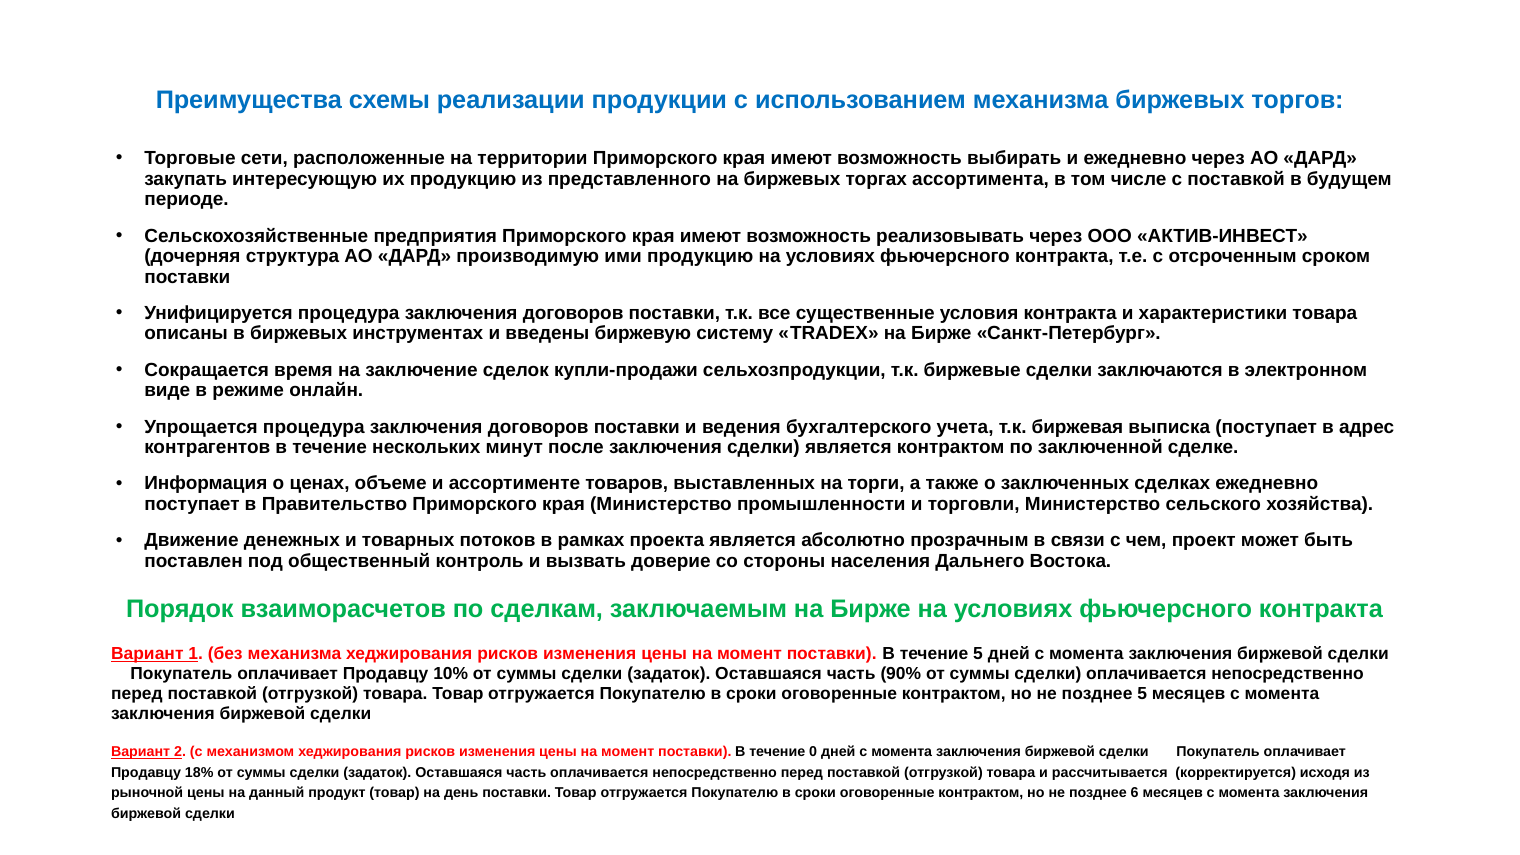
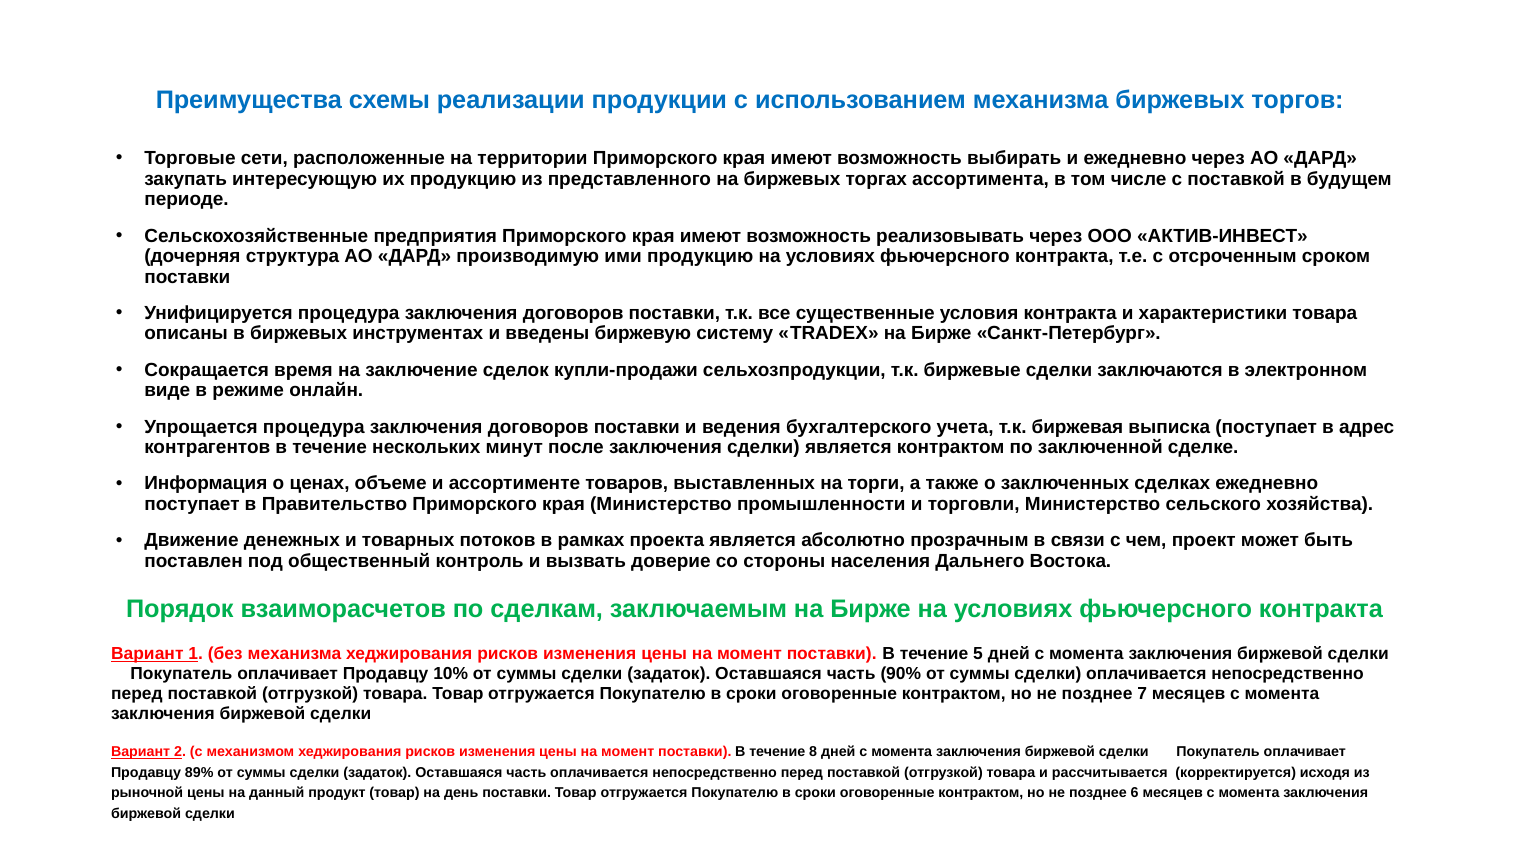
позднее 5: 5 -> 7
0: 0 -> 8
18%: 18% -> 89%
